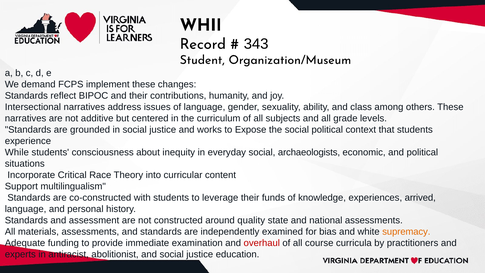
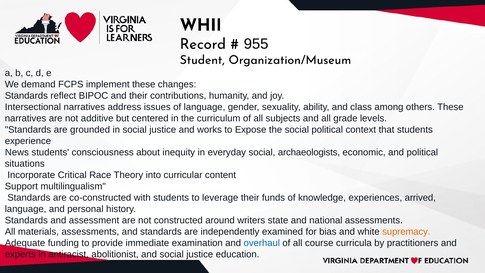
343: 343 -> 955
While: While -> News
quality: quality -> writers
overhaul colour: red -> blue
